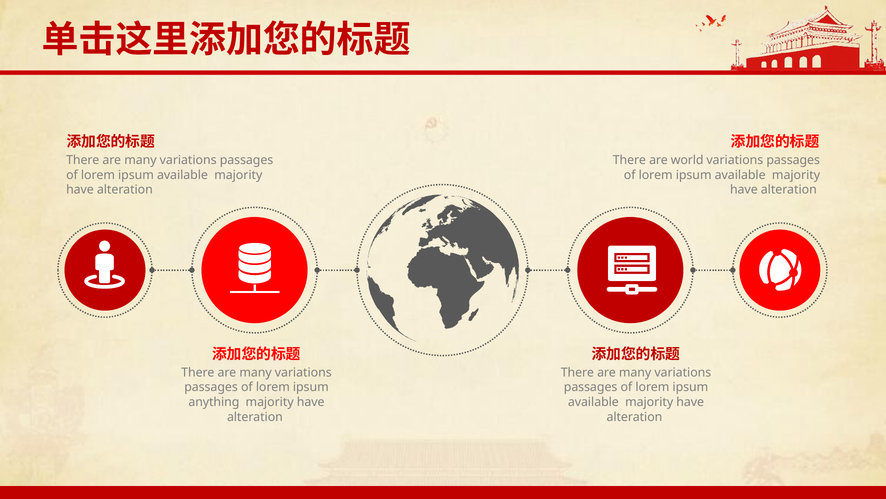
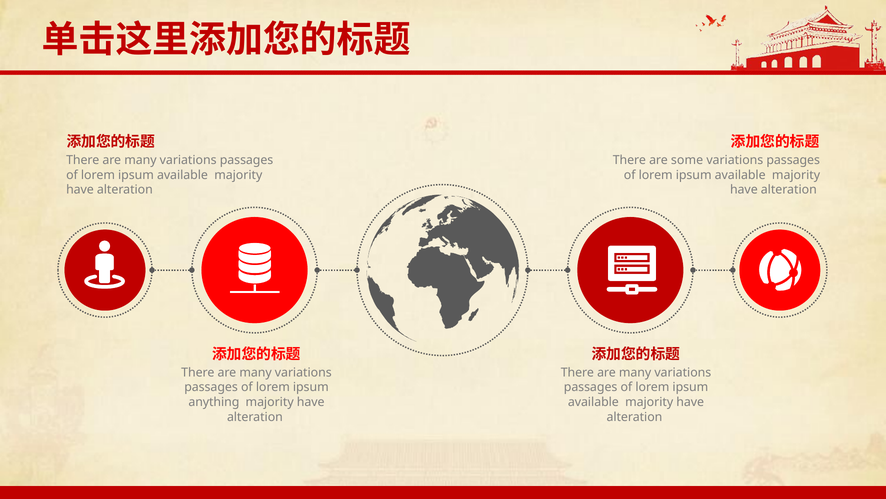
world: world -> some
